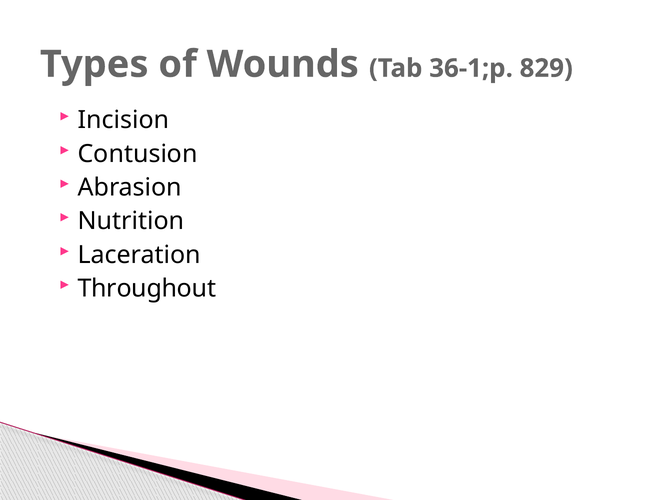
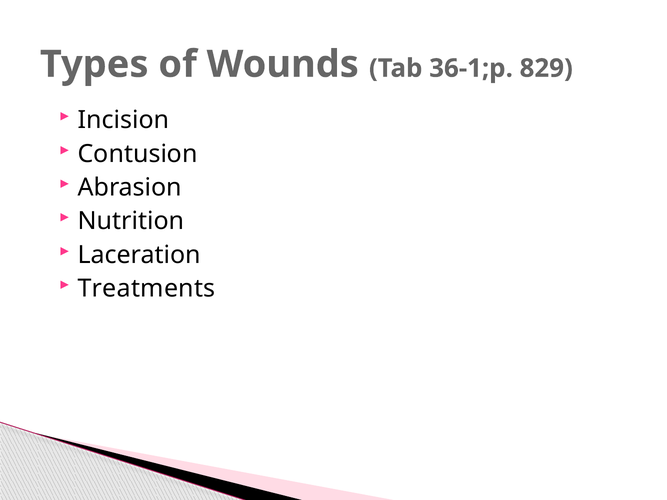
Throughout: Throughout -> Treatments
